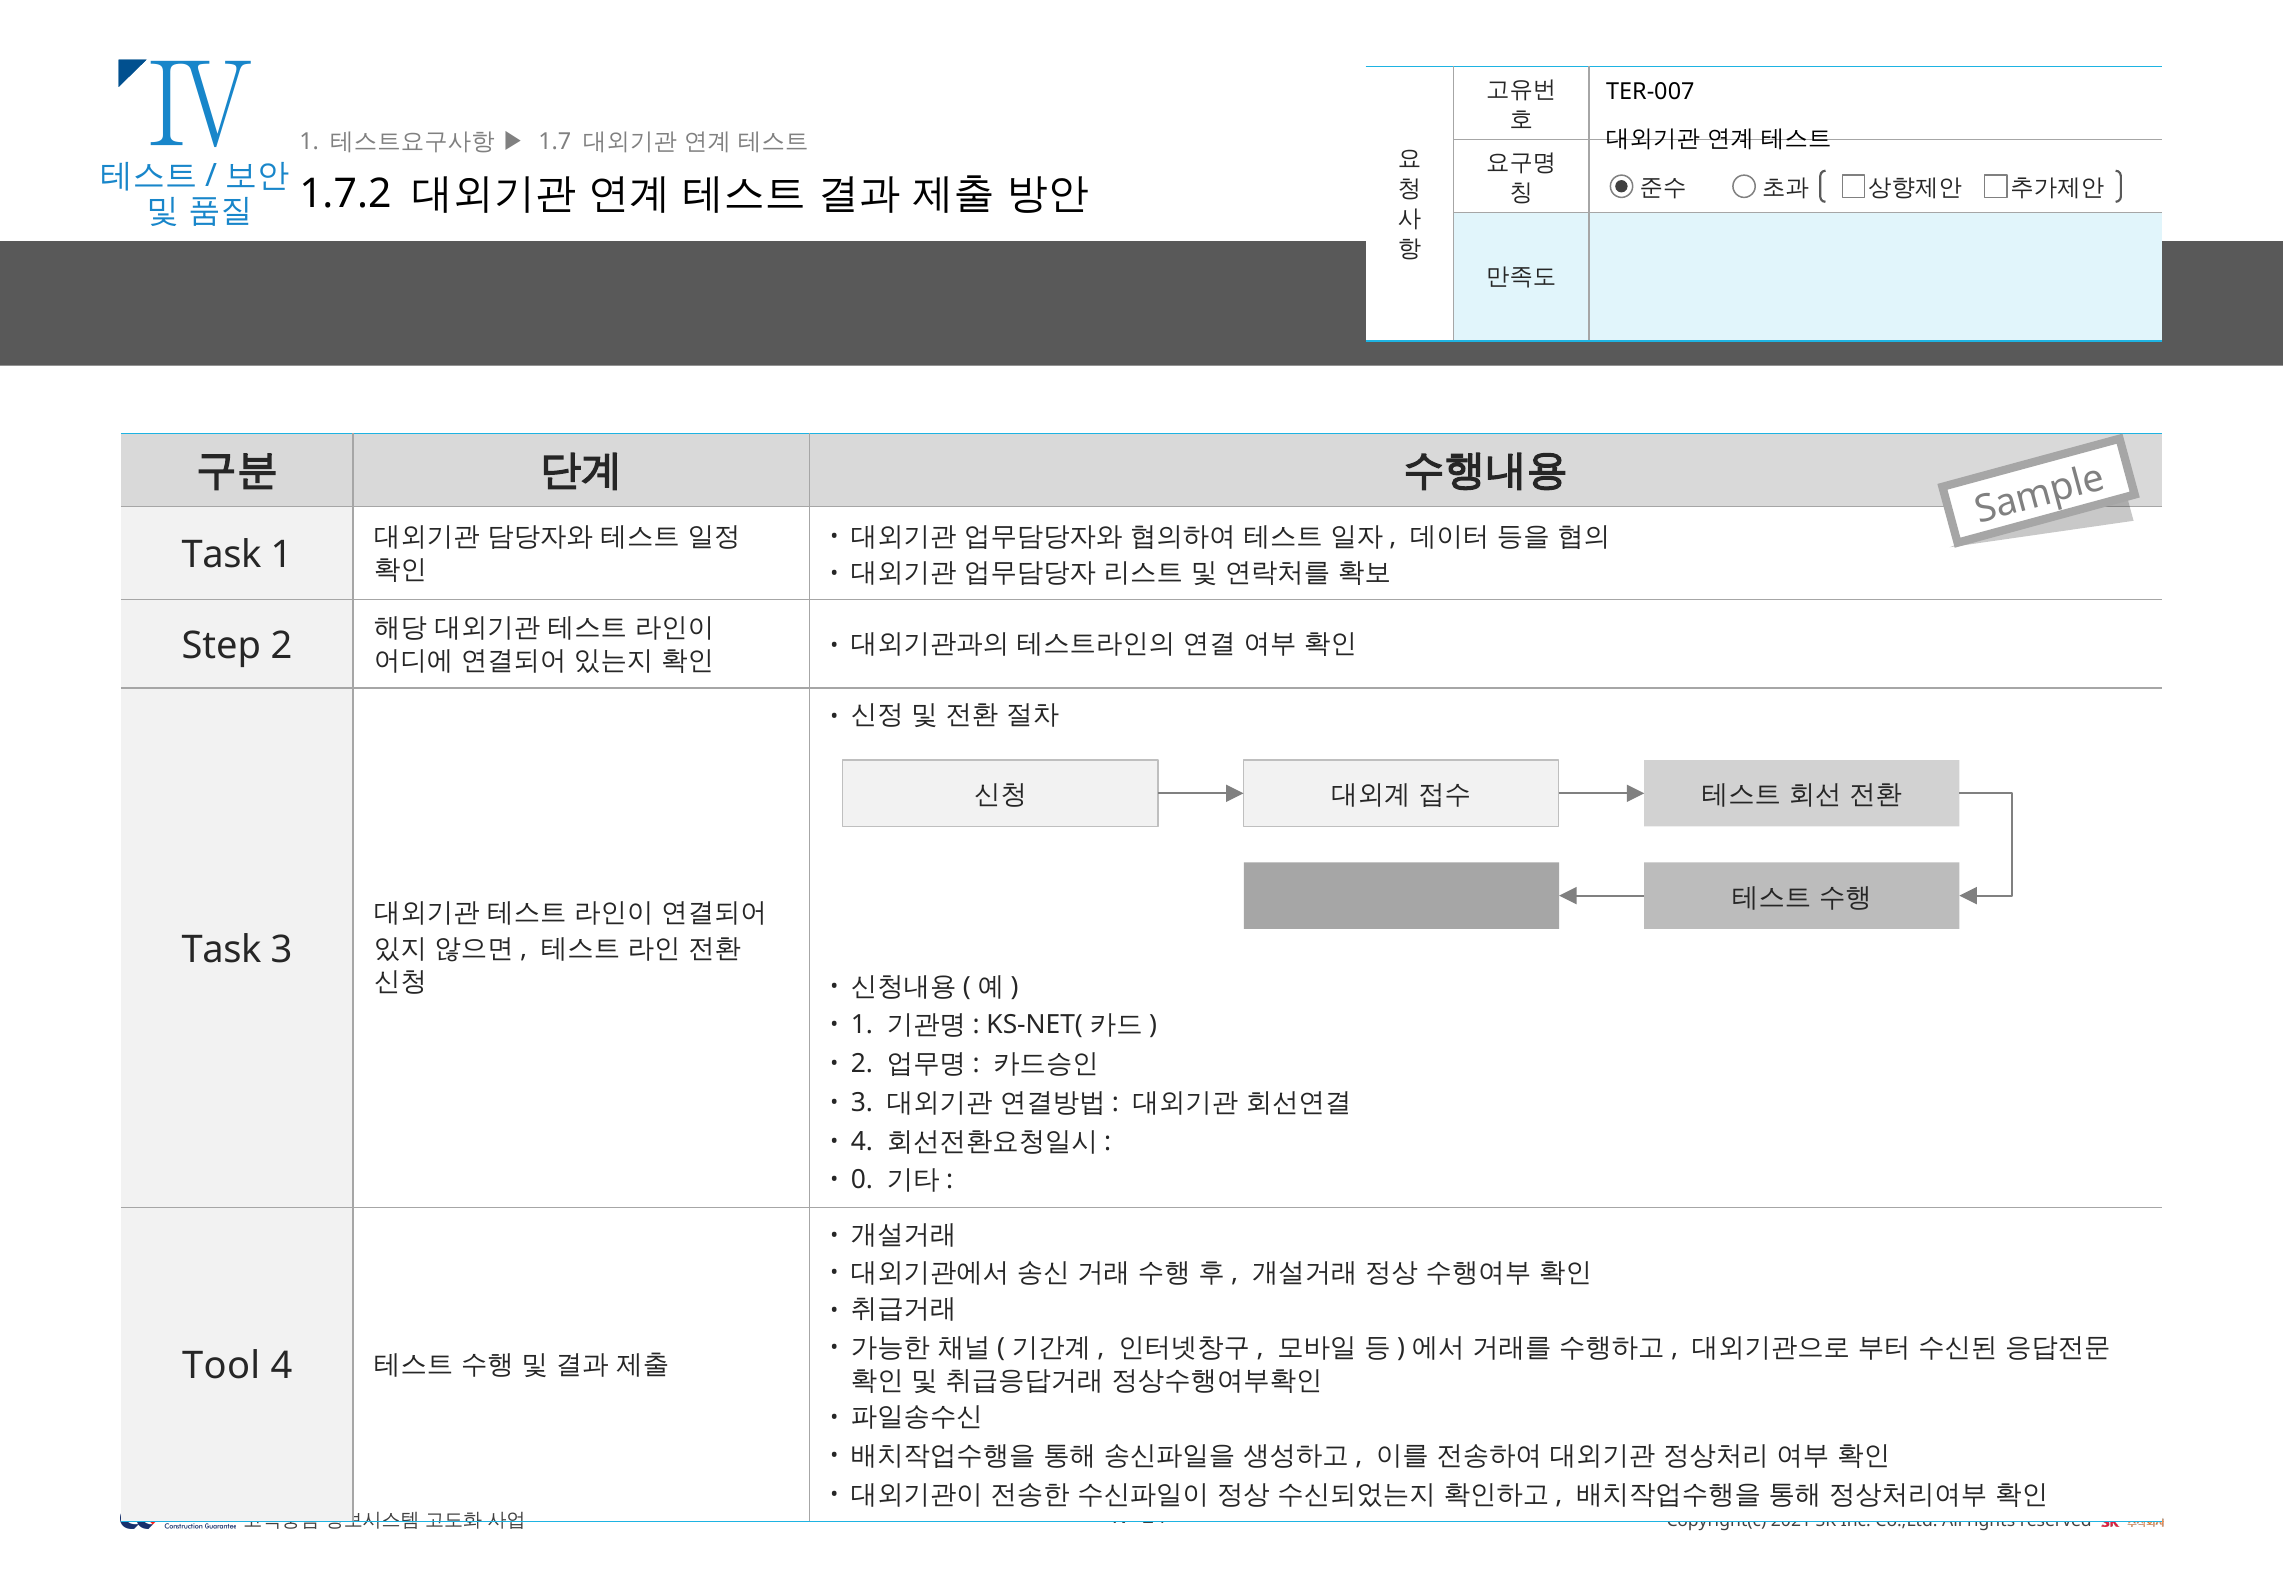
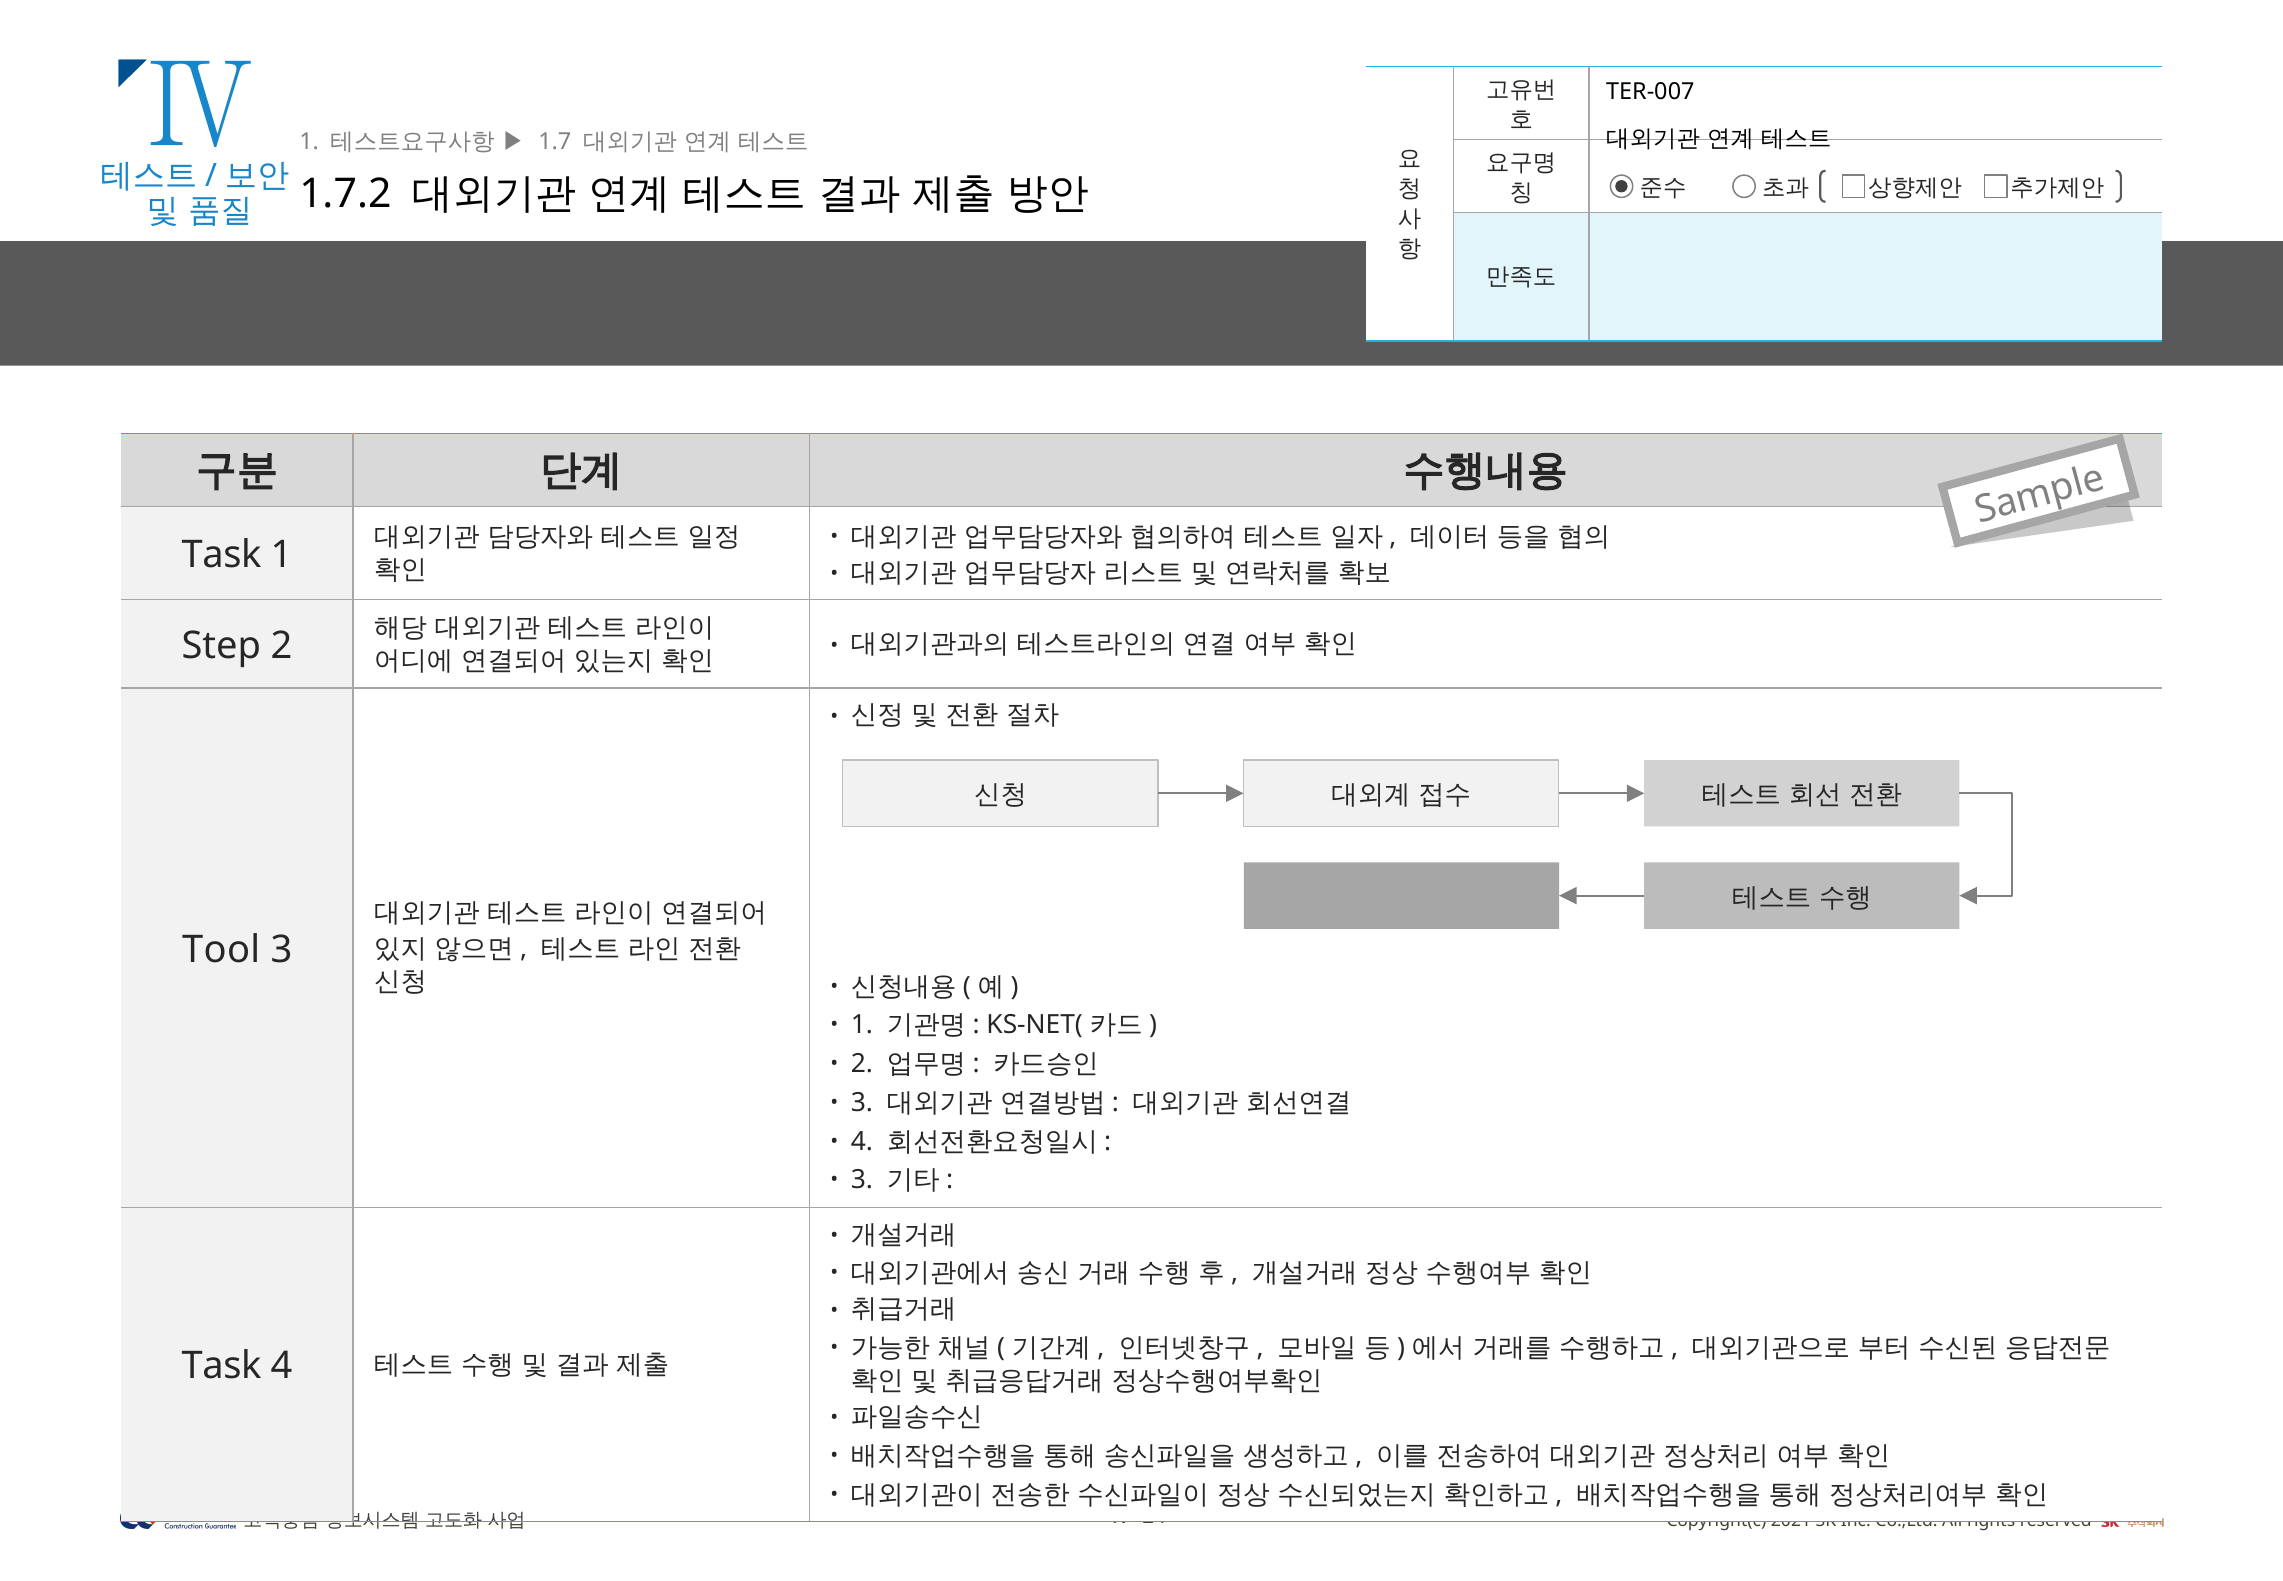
Task at (222, 949): Task -> Tool
0 at (862, 1180): 0 -> 3
Tool at (221, 1366): Tool -> Task
